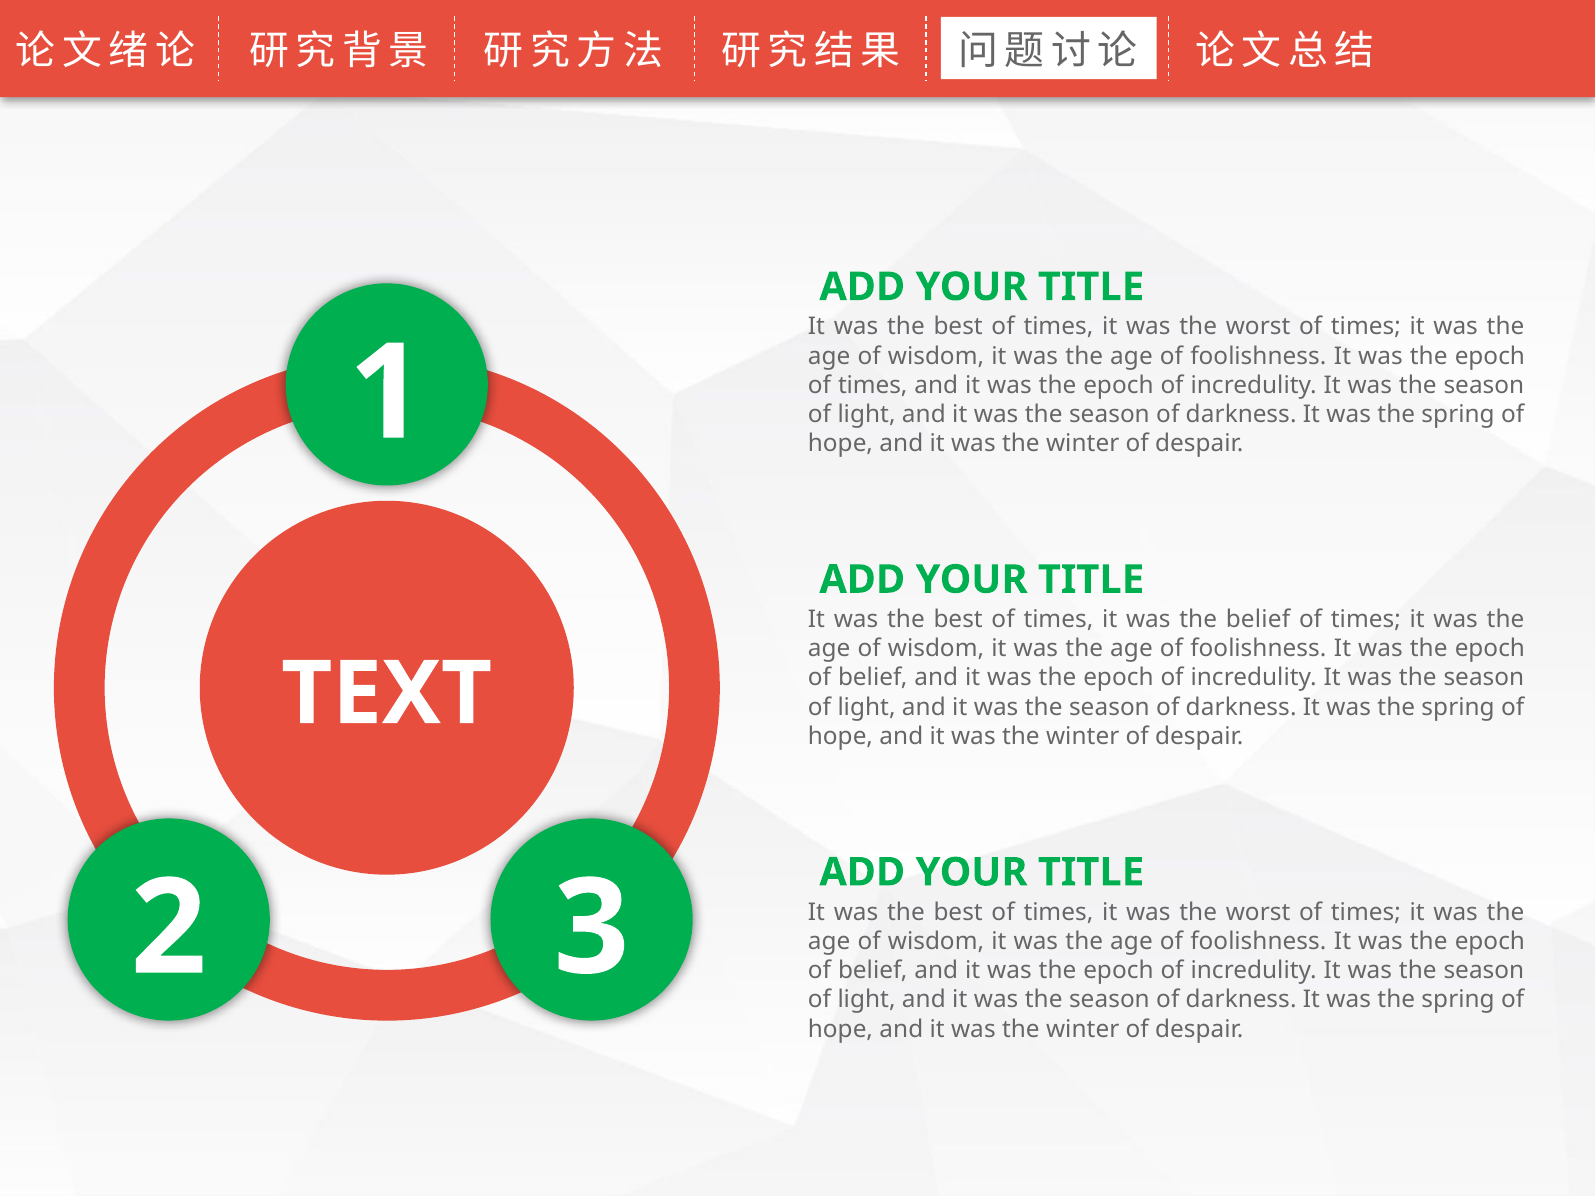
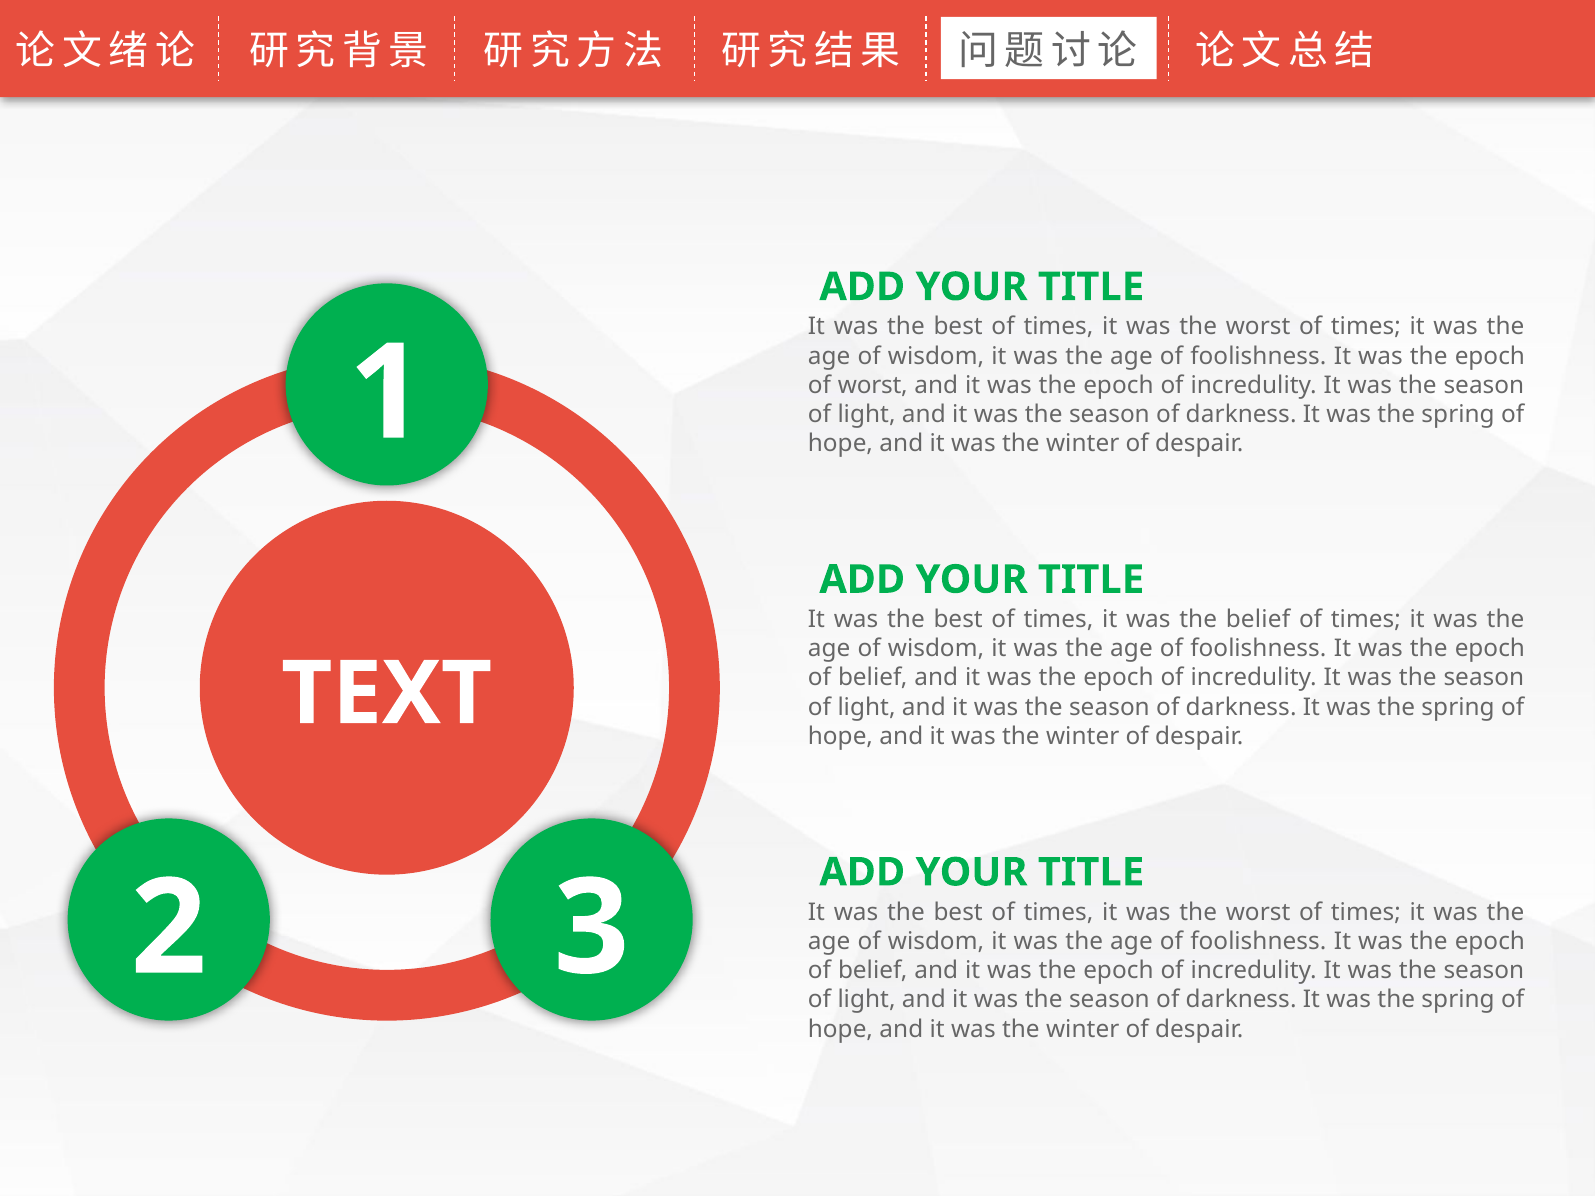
times at (873, 385): times -> worst
